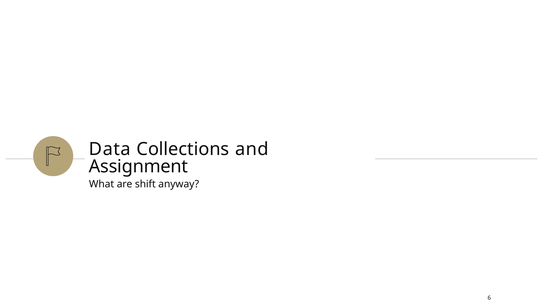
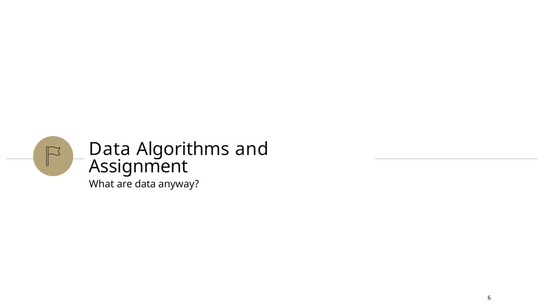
Collections: Collections -> Algorithms
are shift: shift -> data
